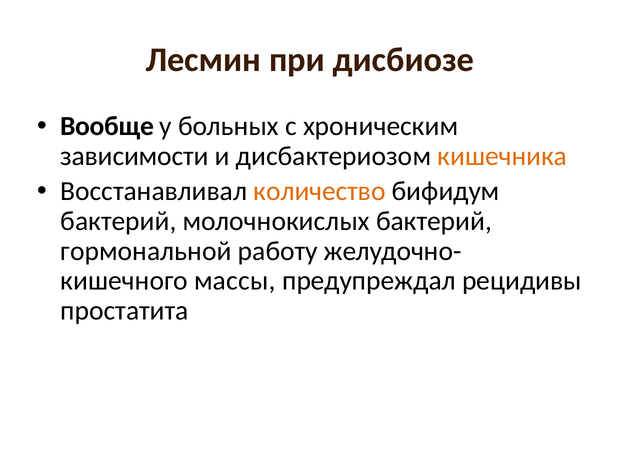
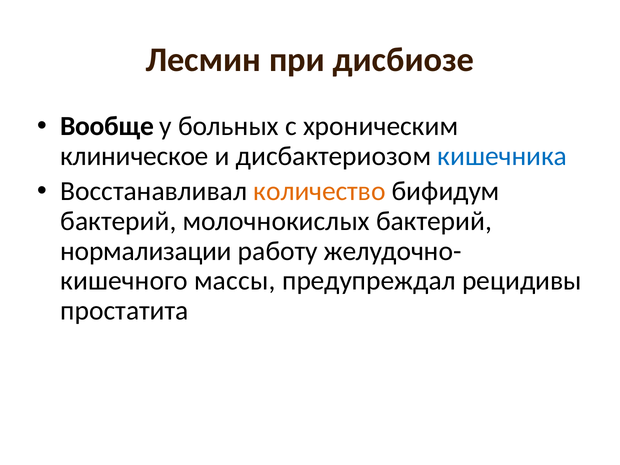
зависимости: зависимости -> клиническое
кишечника colour: orange -> blue
гормональной: гормональной -> нормализации
